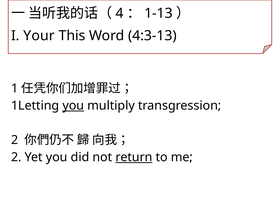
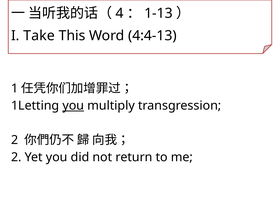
Your: Your -> Take
4:3-13: 4:3-13 -> 4:4-13
return underline: present -> none
